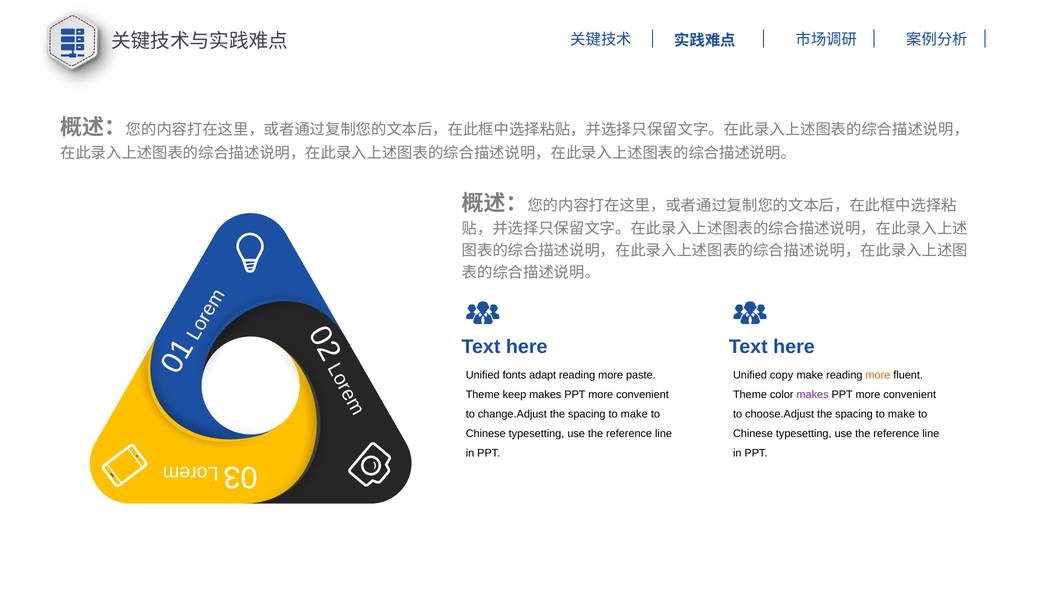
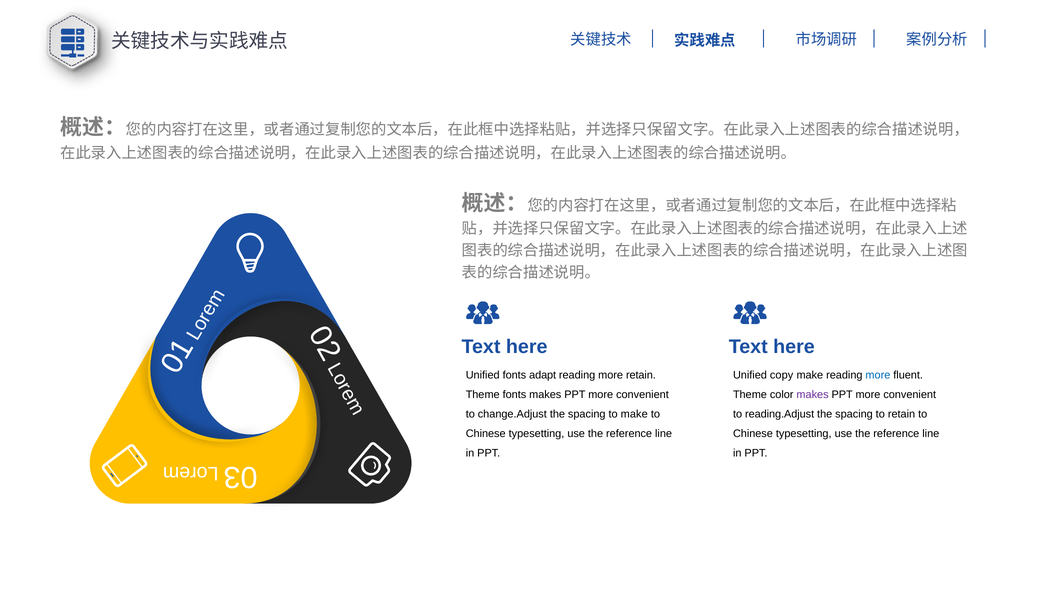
more paste: paste -> retain
more at (878, 375) colour: orange -> blue
Theme keep: keep -> fonts
choose.Adjust: choose.Adjust -> reading.Adjust
make at (901, 414): make -> retain
